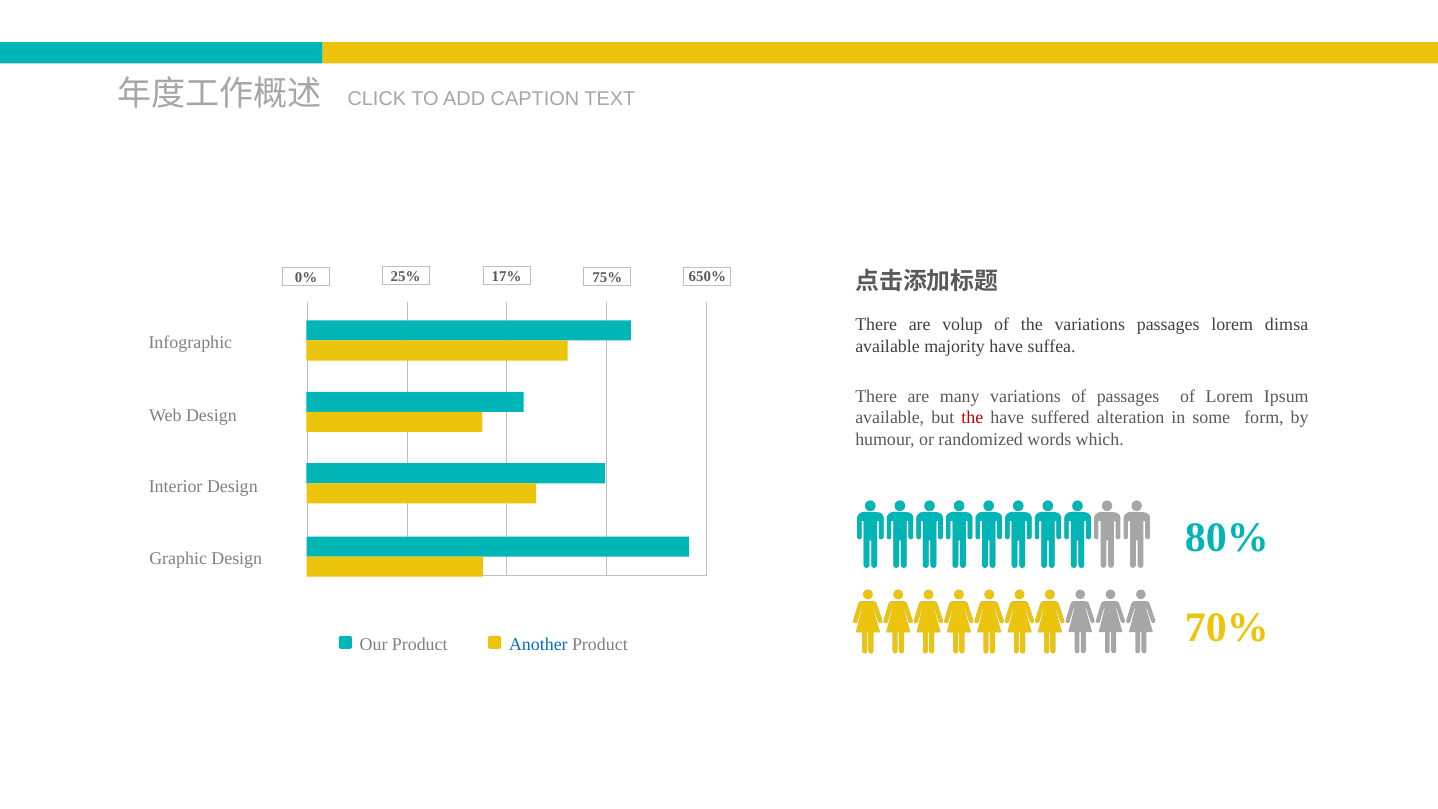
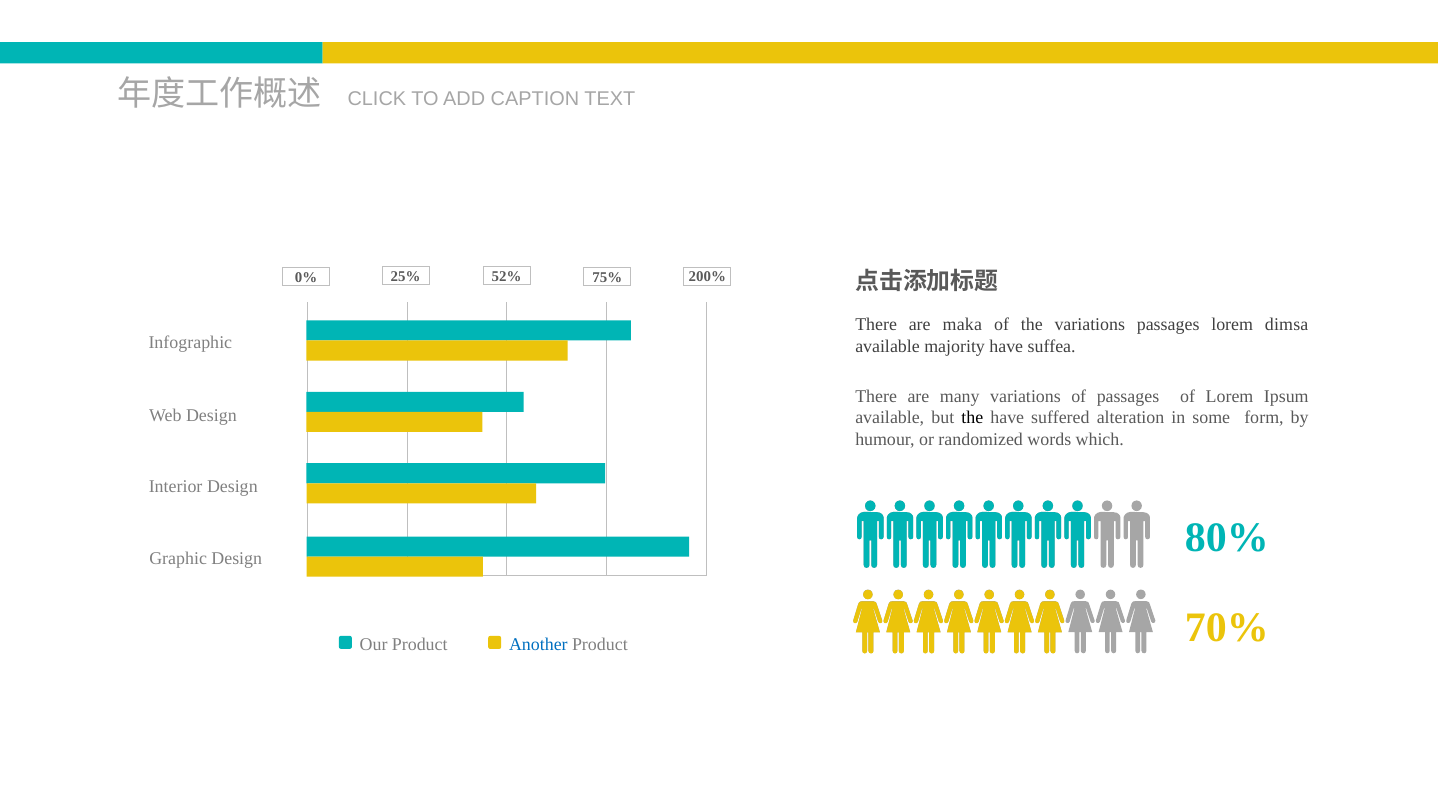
17%: 17% -> 52%
650%: 650% -> 200%
volup: volup -> maka
the at (972, 418) colour: red -> black
